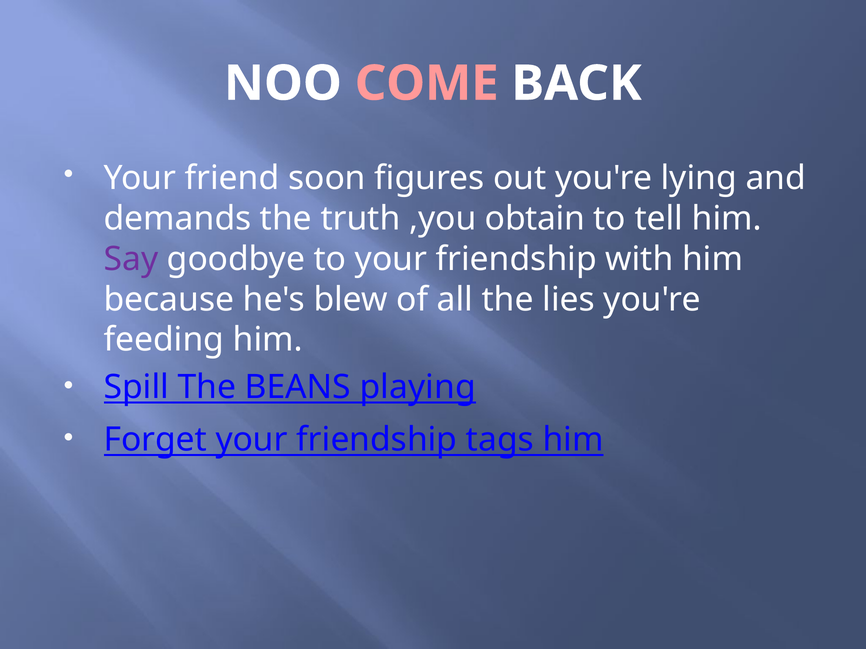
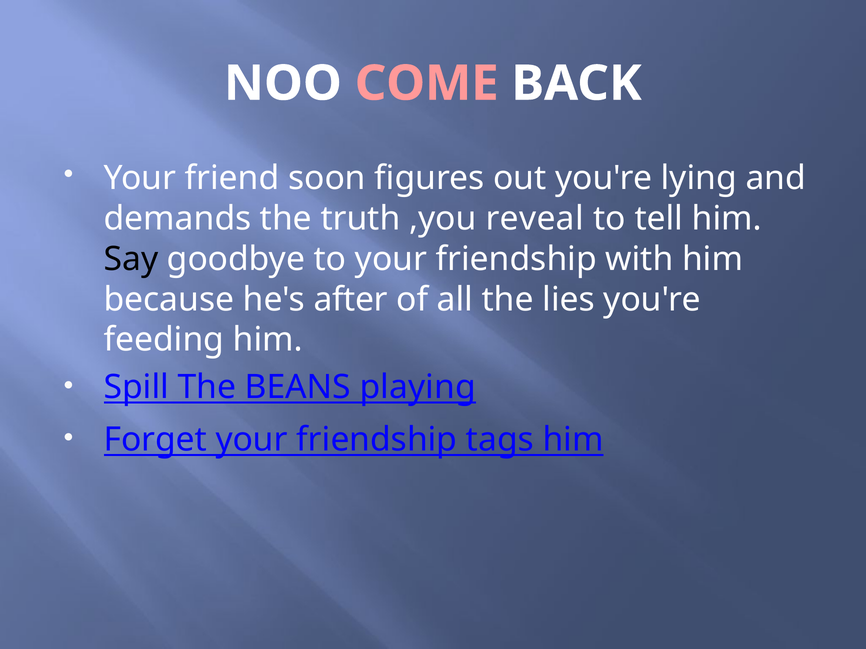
obtain: obtain -> reveal
Say colour: purple -> black
blew: blew -> after
